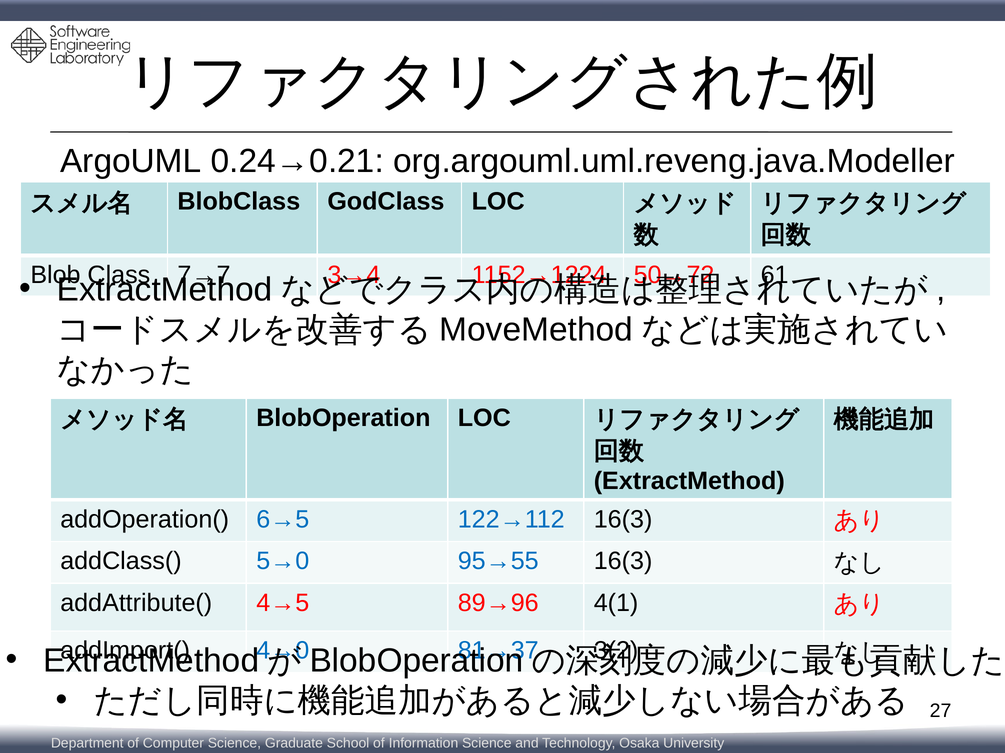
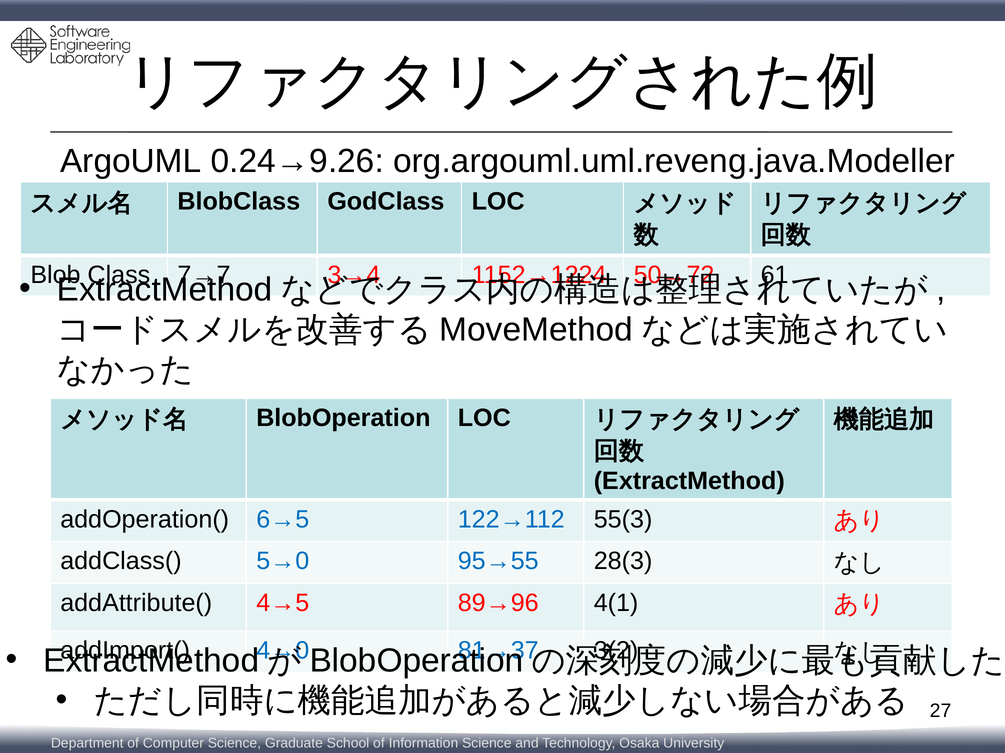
0.24→0.21: 0.24→0.21 -> 0.24→9.26
122→112 16(3: 16(3 -> 55(3
95→55 16(3: 16(3 -> 28(3
